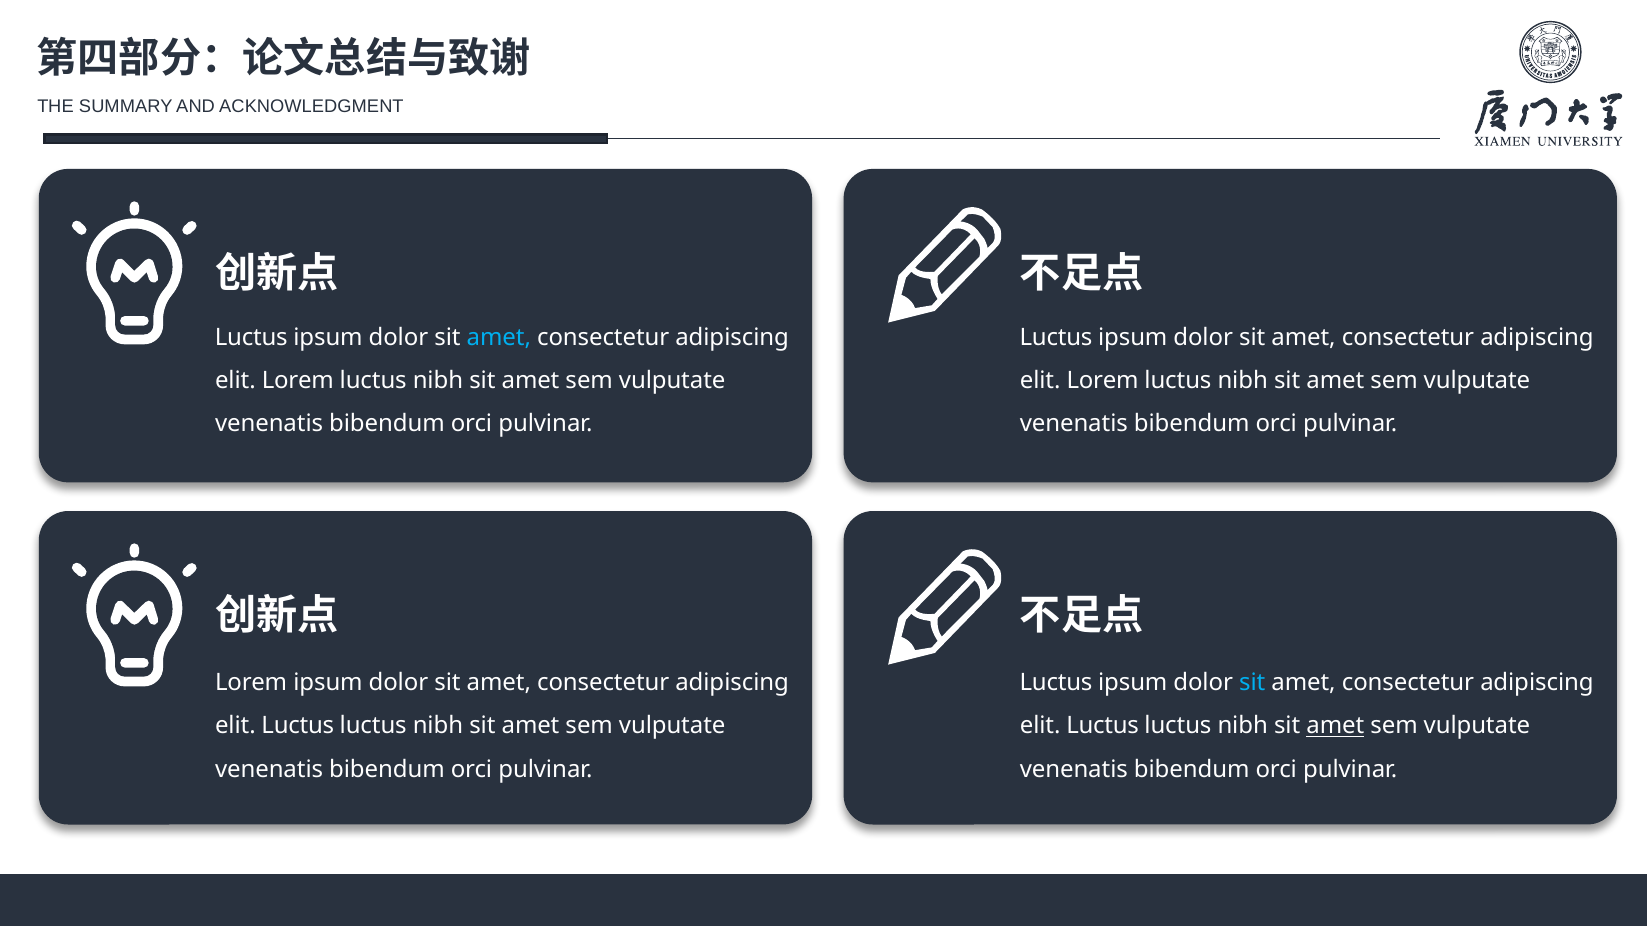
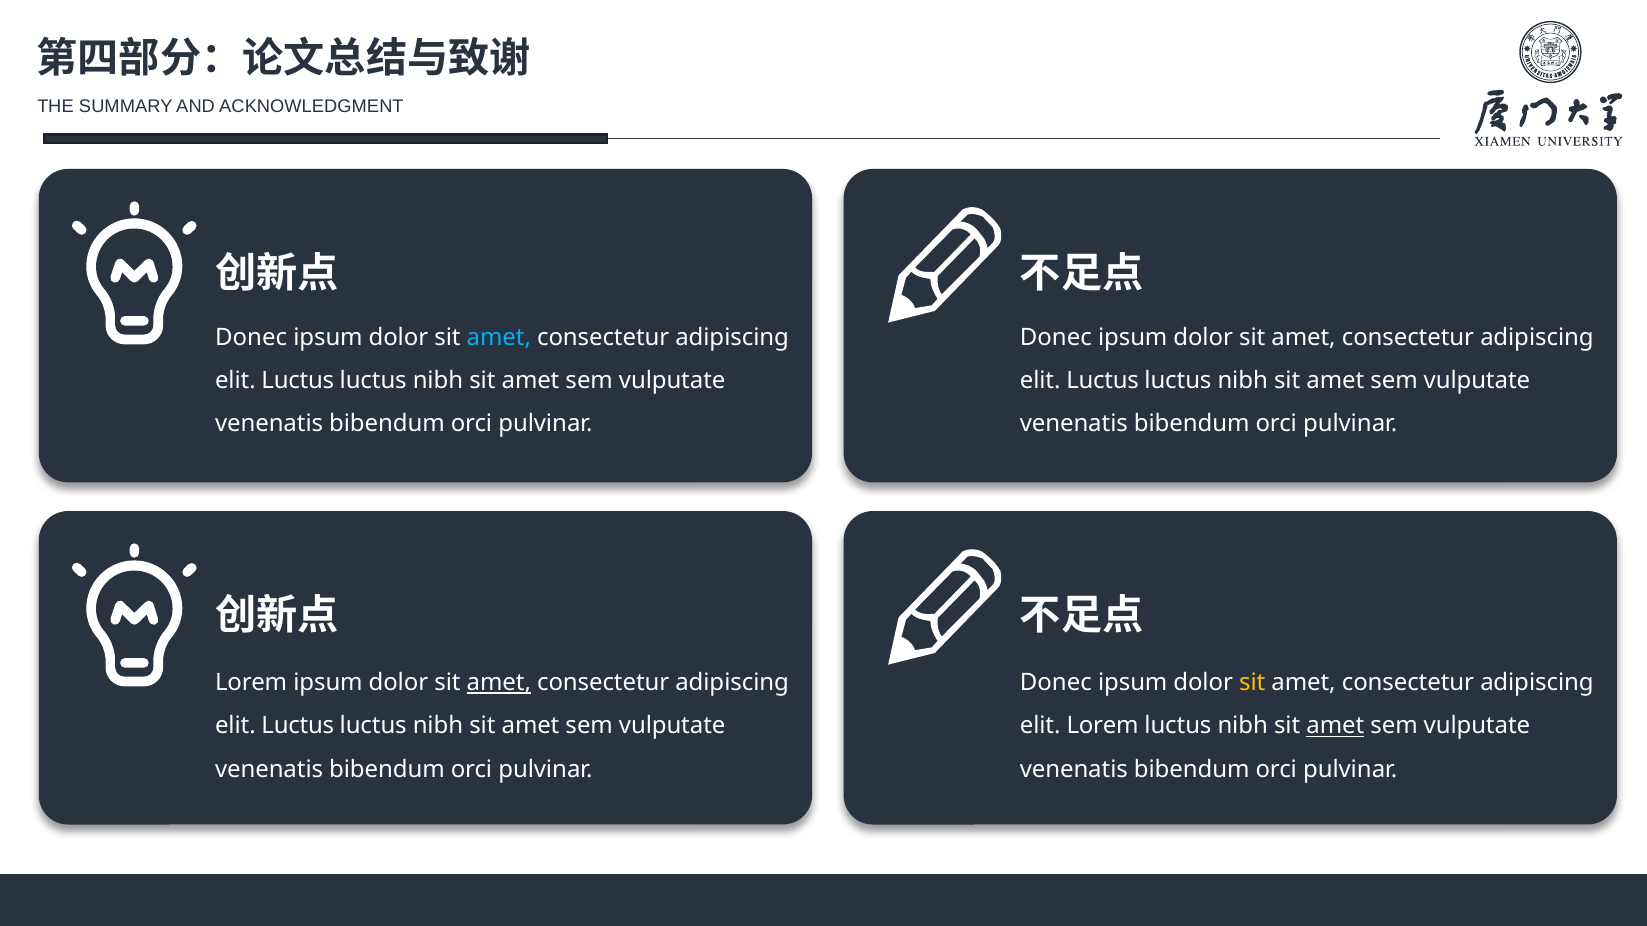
Luctus at (251, 338): Luctus -> Donec
Luctus at (1056, 338): Luctus -> Donec
Lorem at (298, 381): Lorem -> Luctus
Lorem at (1103, 381): Lorem -> Luctus
amet at (499, 683) underline: none -> present
Luctus at (1056, 683): Luctus -> Donec
sit at (1252, 683) colour: light blue -> yellow
Luctus at (1103, 726): Luctus -> Lorem
